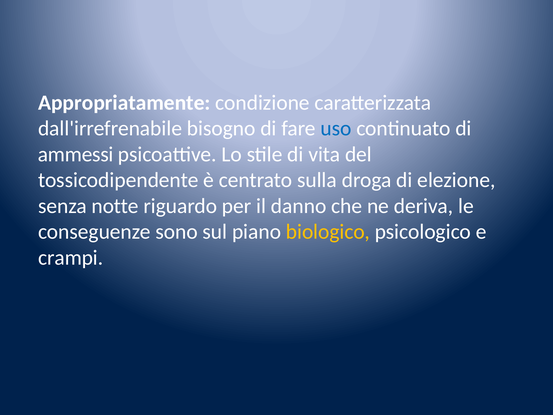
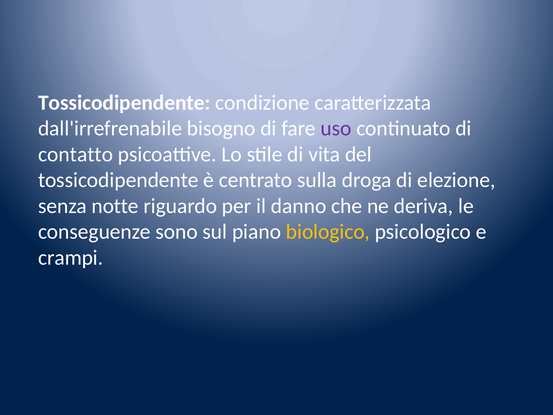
Appropriatamente at (124, 103): Appropriatamente -> Tossicodipendente
uso colour: blue -> purple
ammessi: ammessi -> contatto
